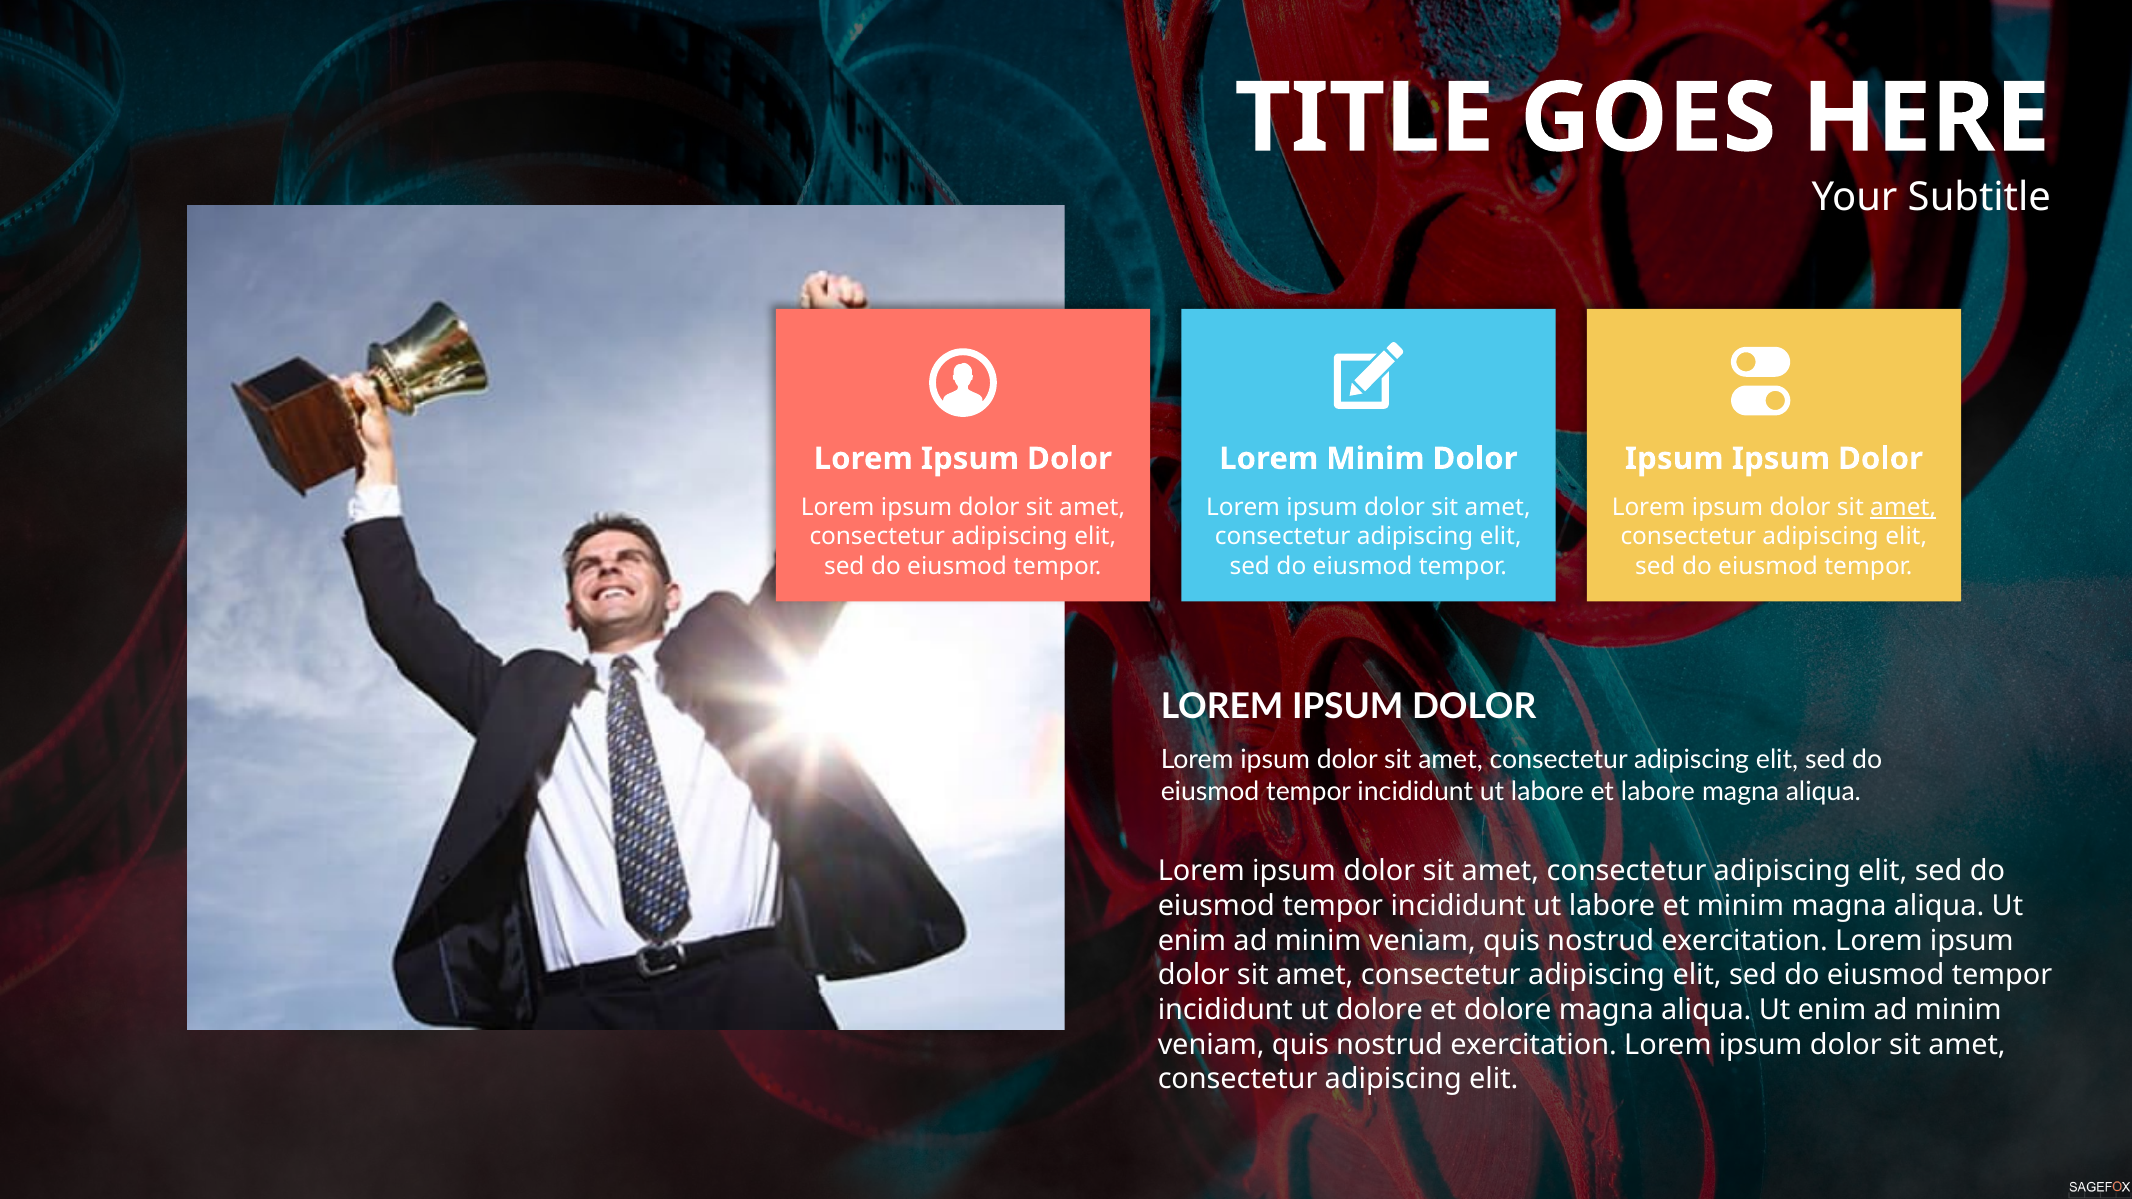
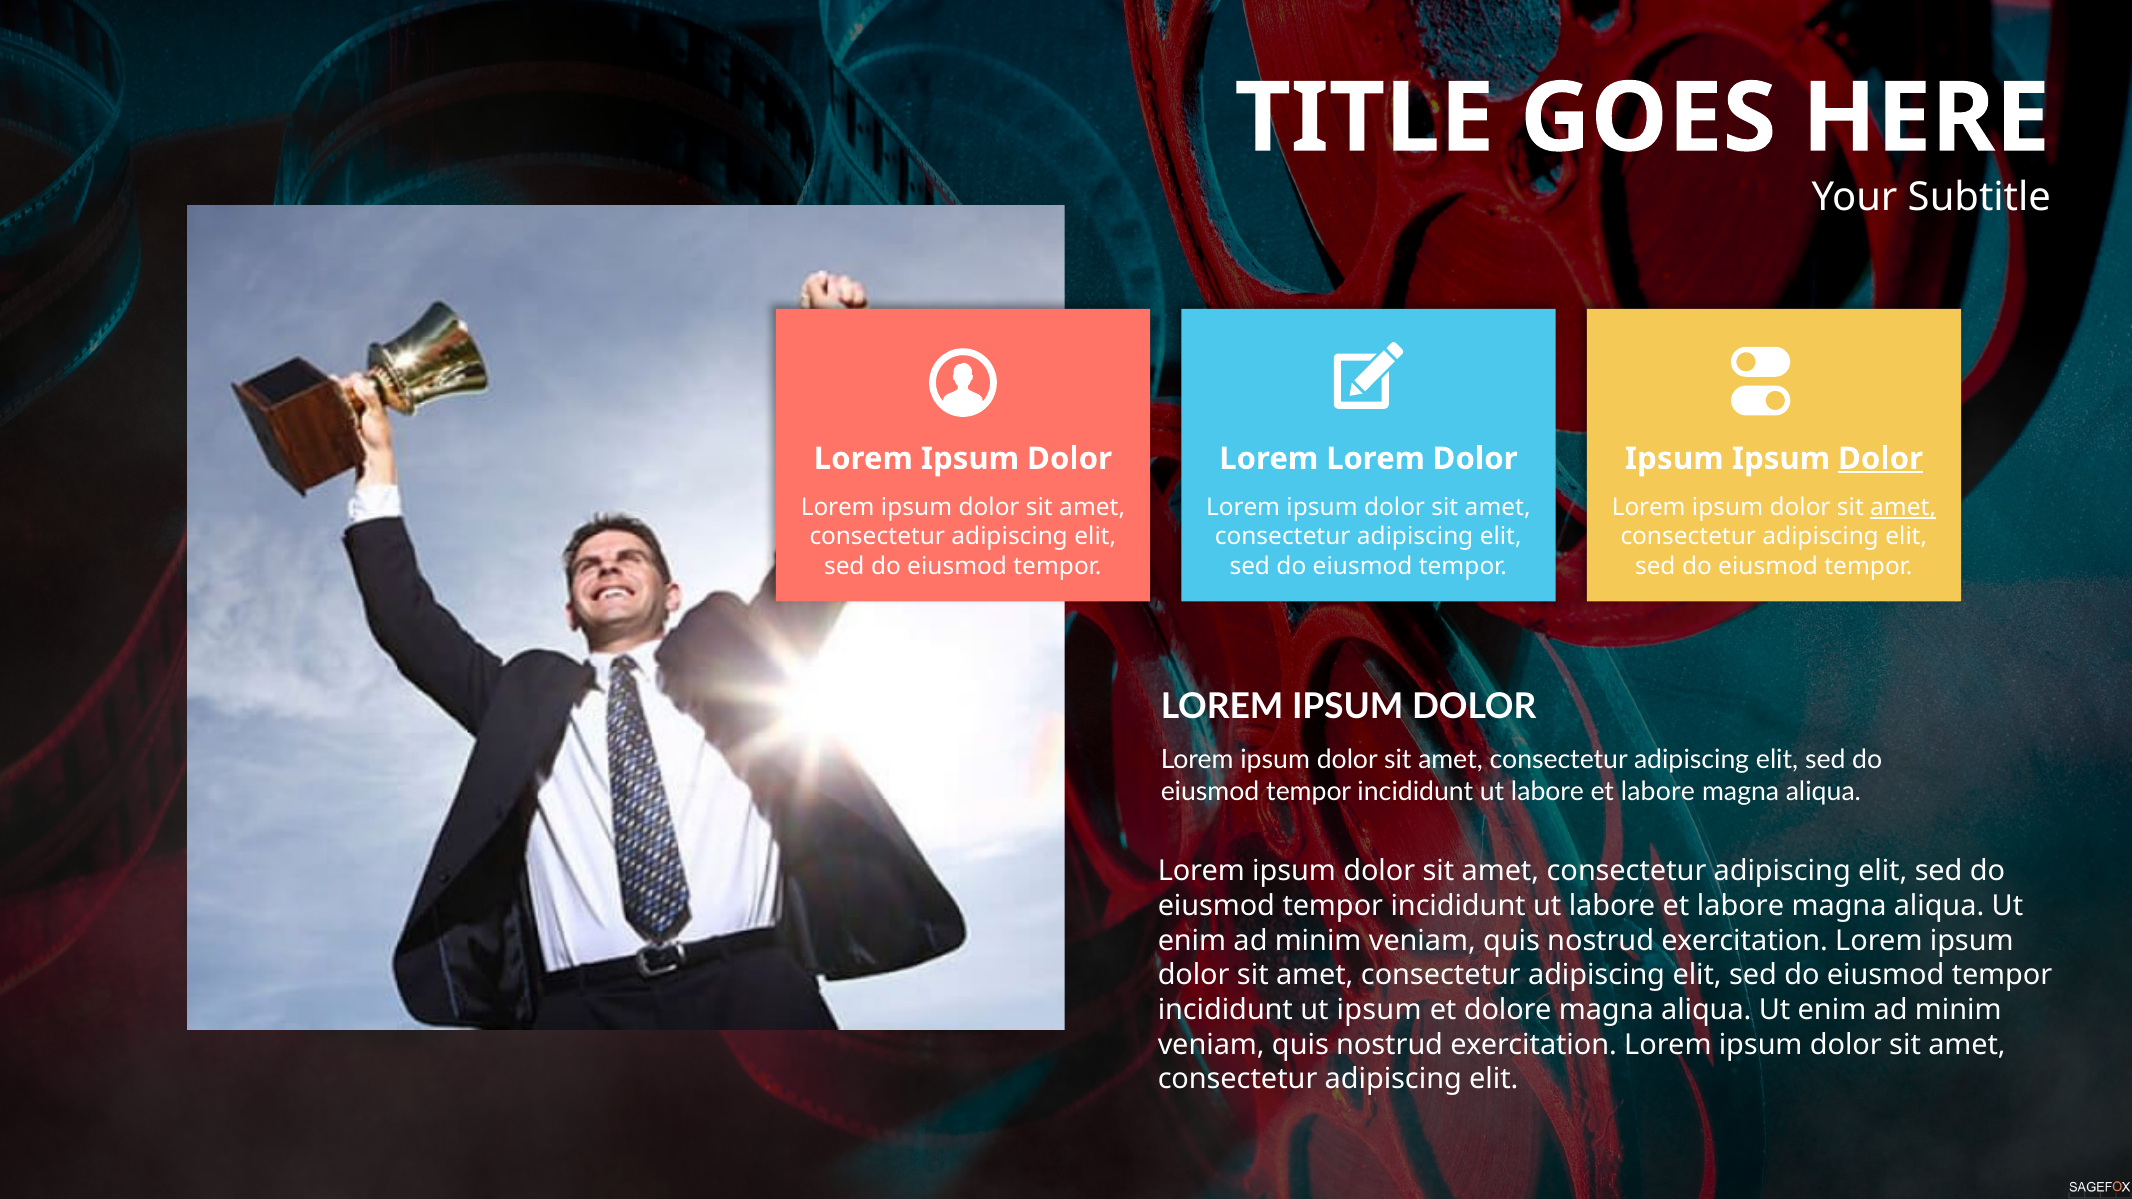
Lorem Minim: Minim -> Lorem
Dolor at (1881, 459) underline: none -> present
minim at (1740, 906): minim -> labore
ut dolore: dolore -> ipsum
